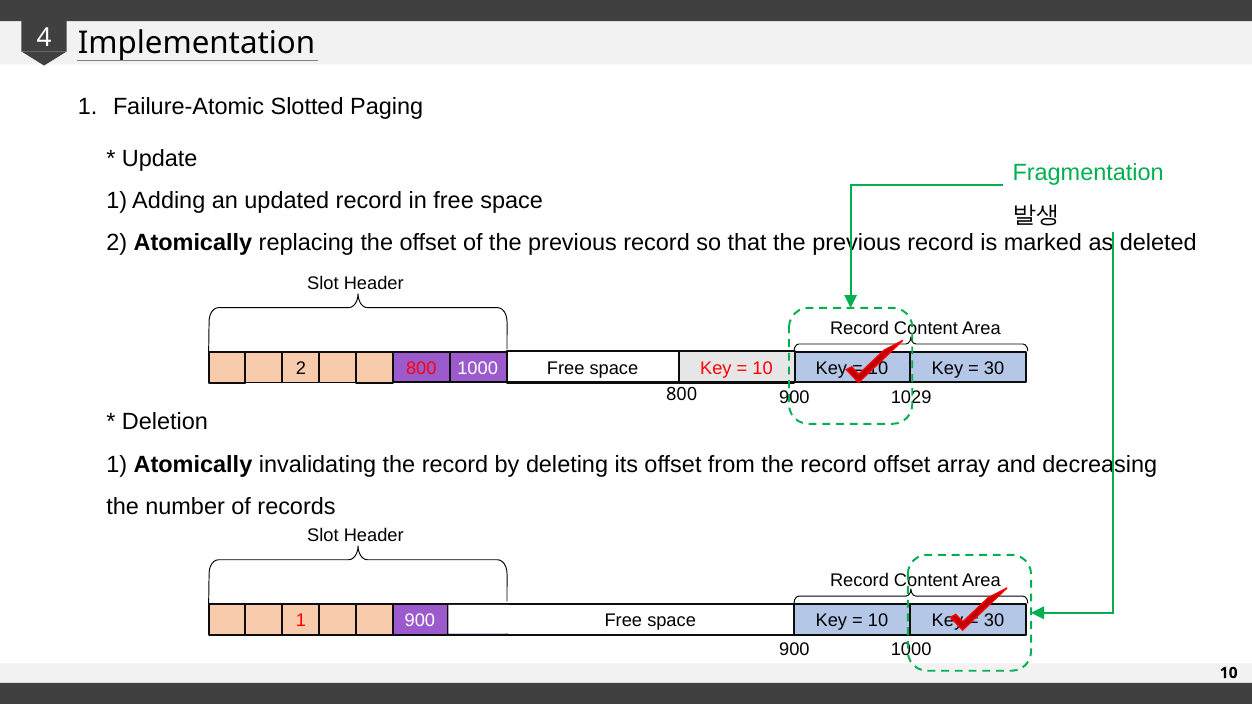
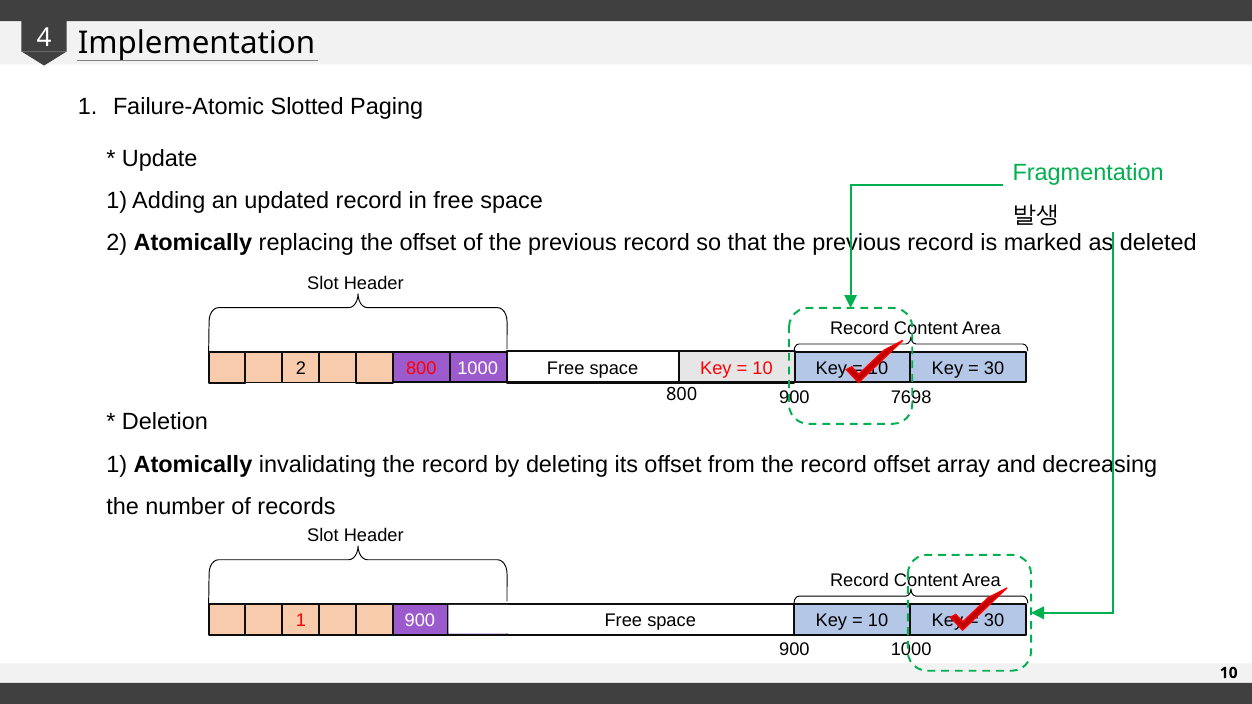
1029: 1029 -> 7698
